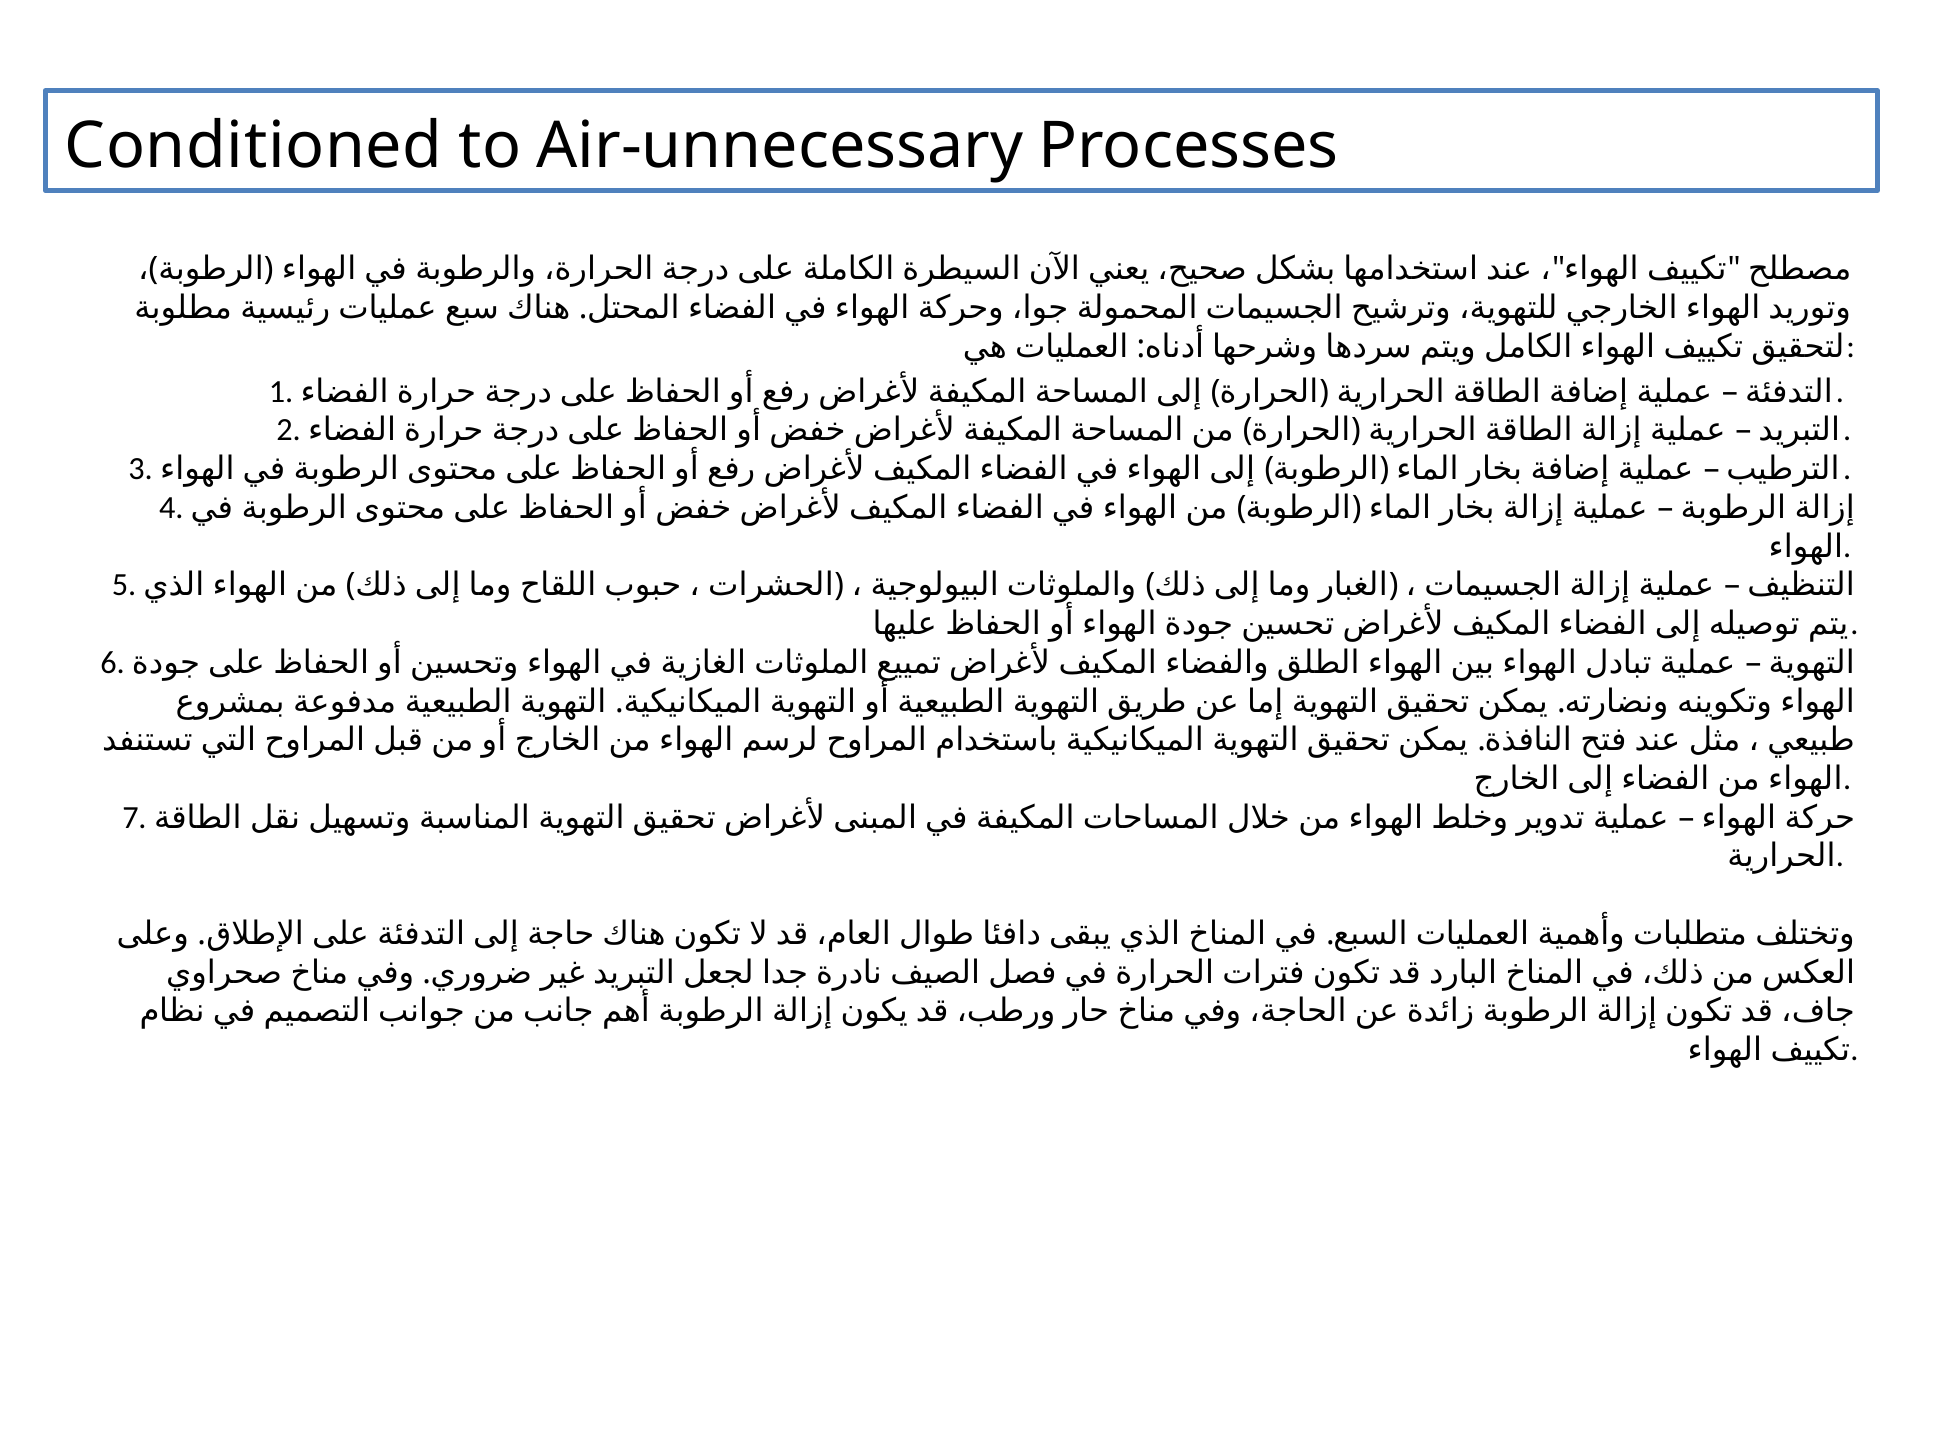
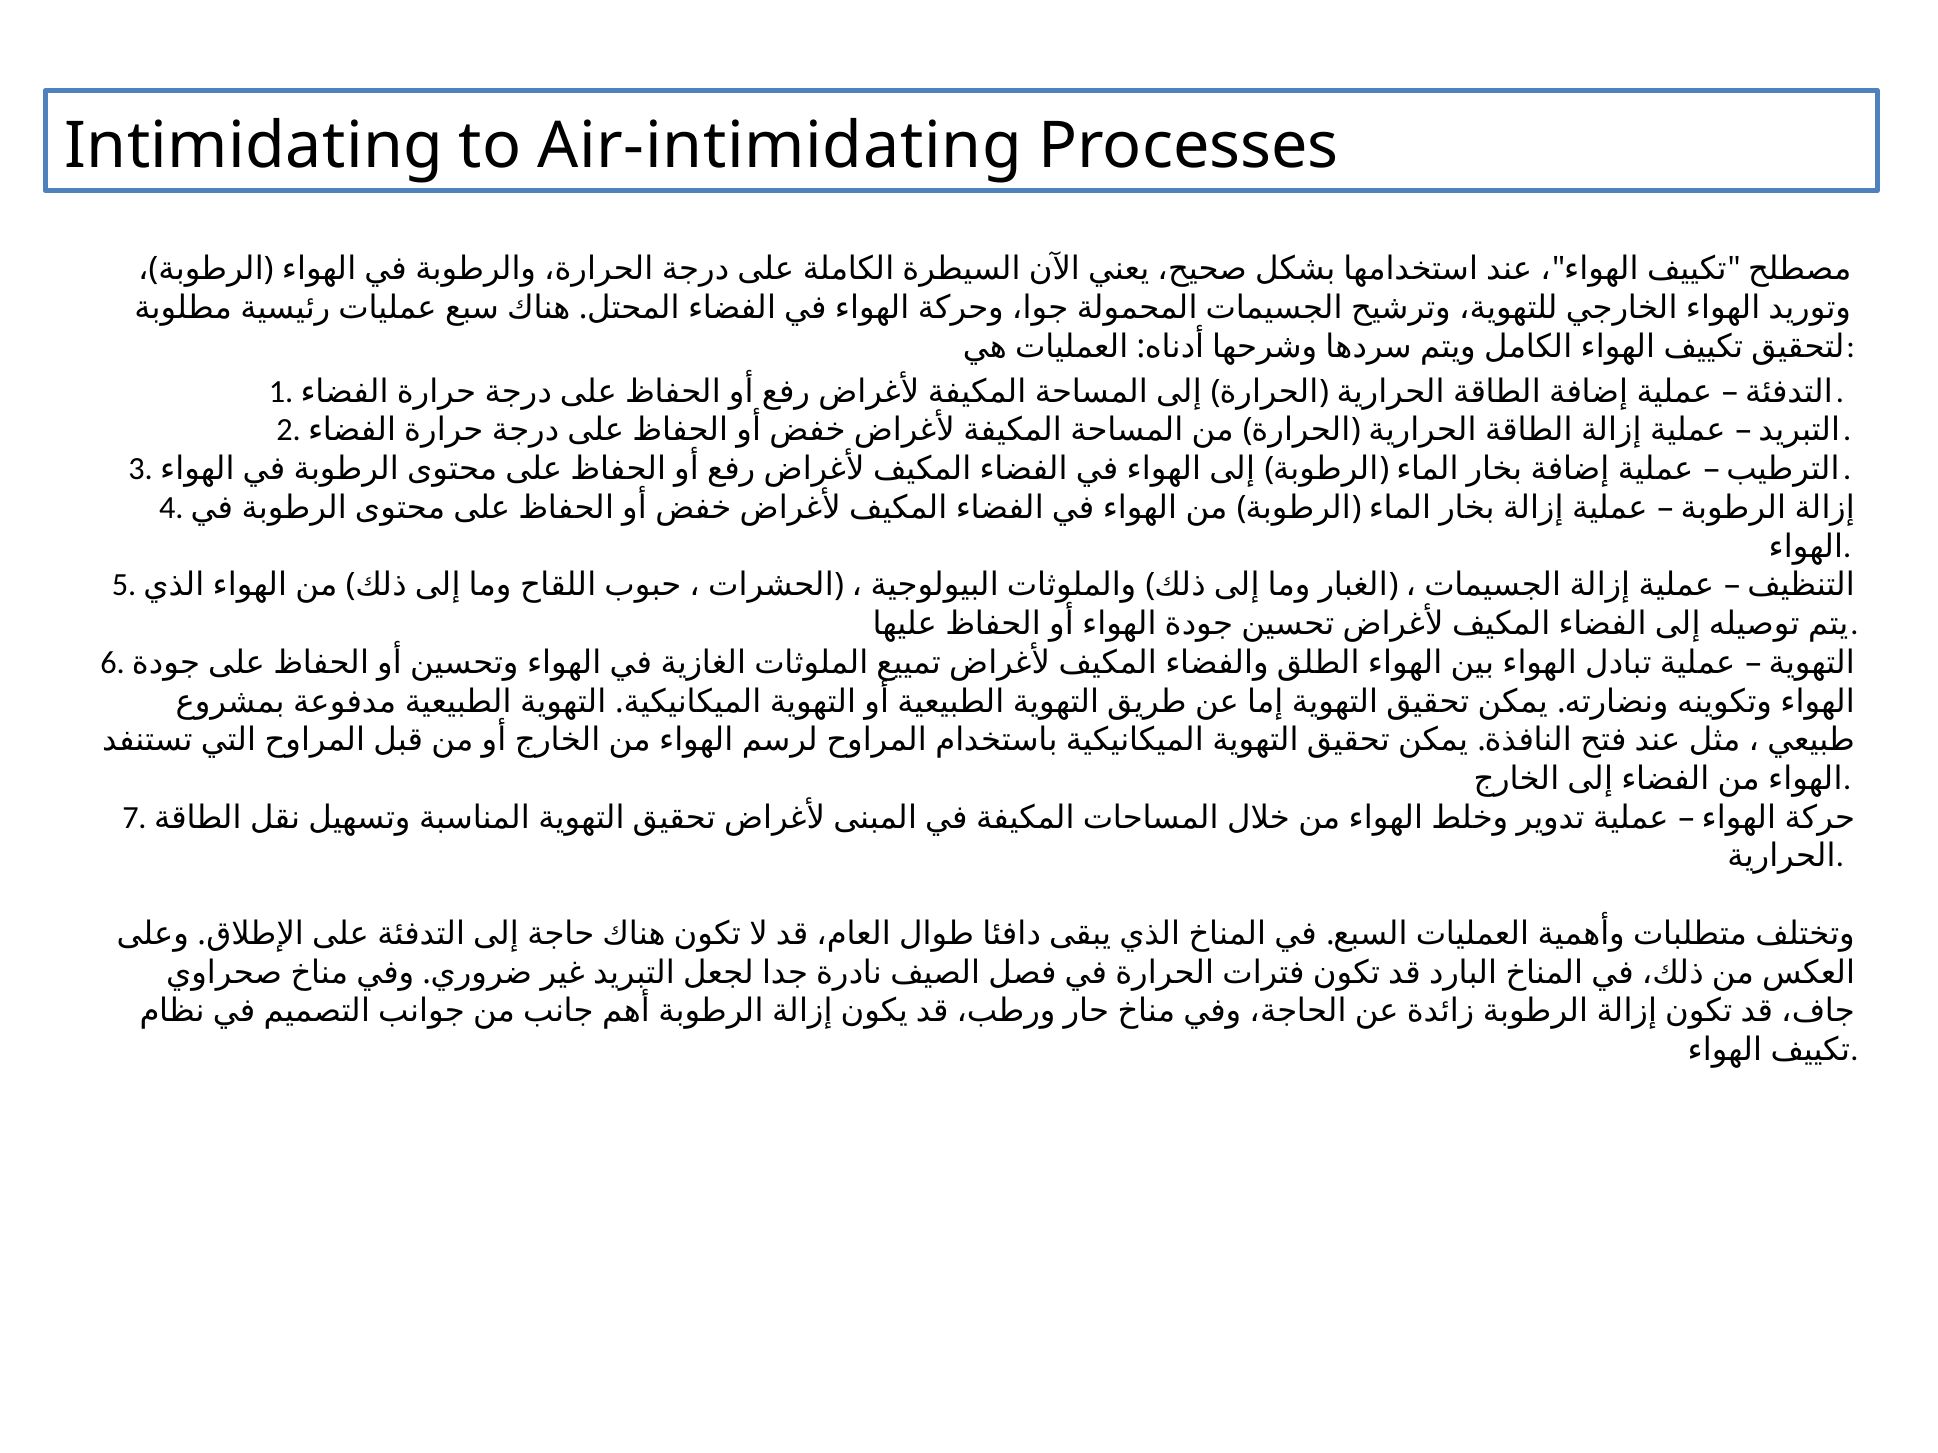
Conditioned: Conditioned -> Intimidating
Air-unnecessary: Air-unnecessary -> Air-intimidating
